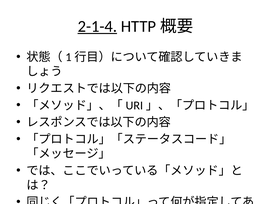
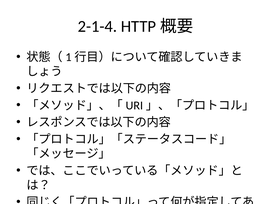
2-1-4 underline: present -> none
